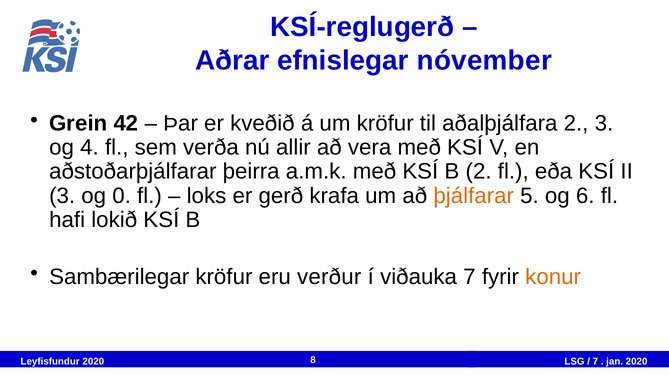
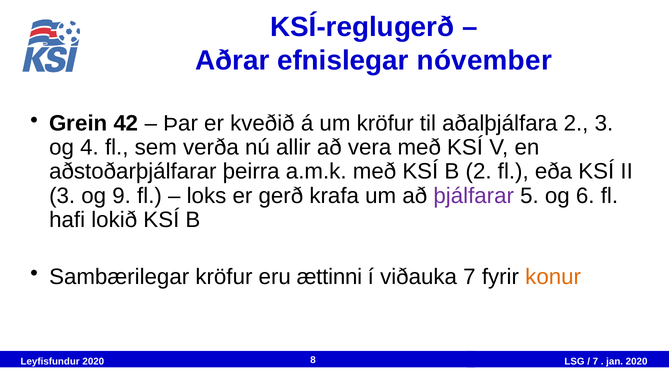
0: 0 -> 9
þjálfarar colour: orange -> purple
verður: verður -> ættinni
